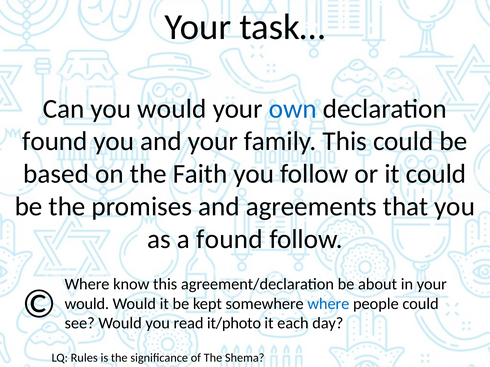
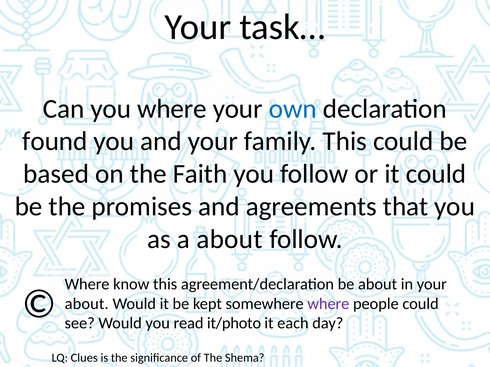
you would: would -> where
a found: found -> about
would at (87, 304): would -> about
where at (328, 304) colour: blue -> purple
Rules: Rules -> Clues
